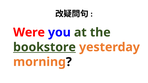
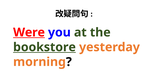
Were underline: none -> present
